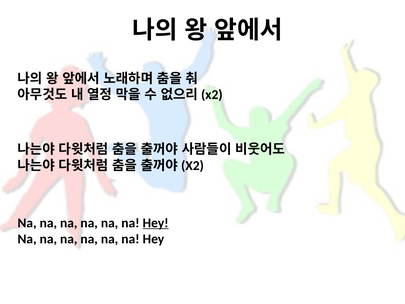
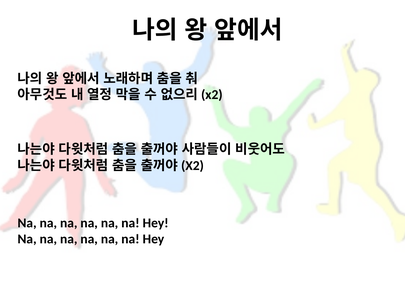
Hey at (156, 223) underline: present -> none
